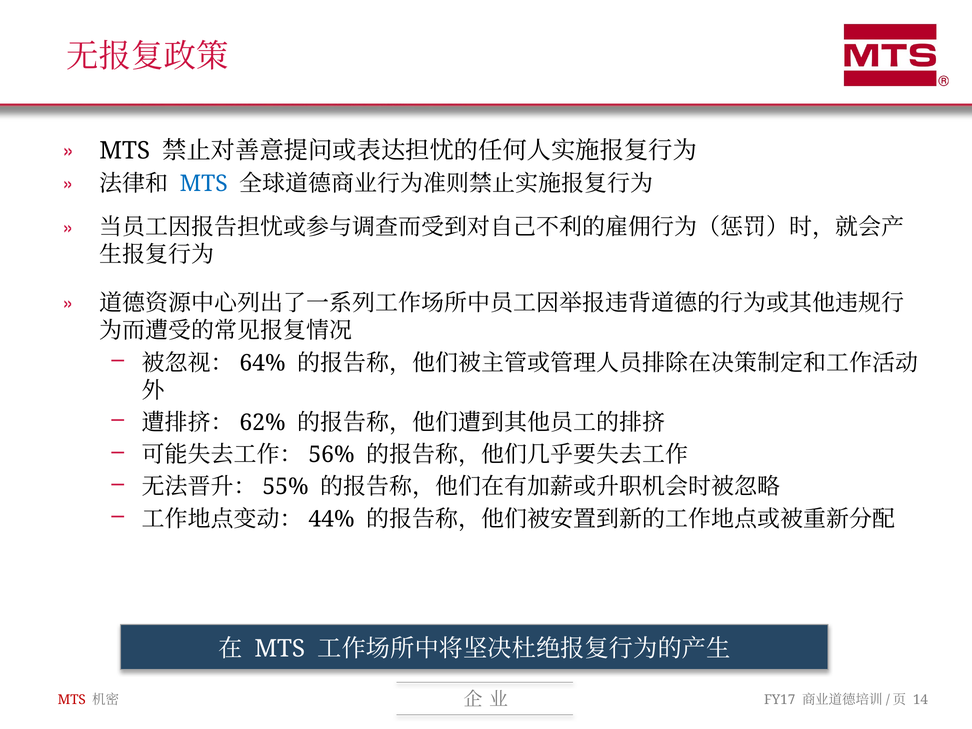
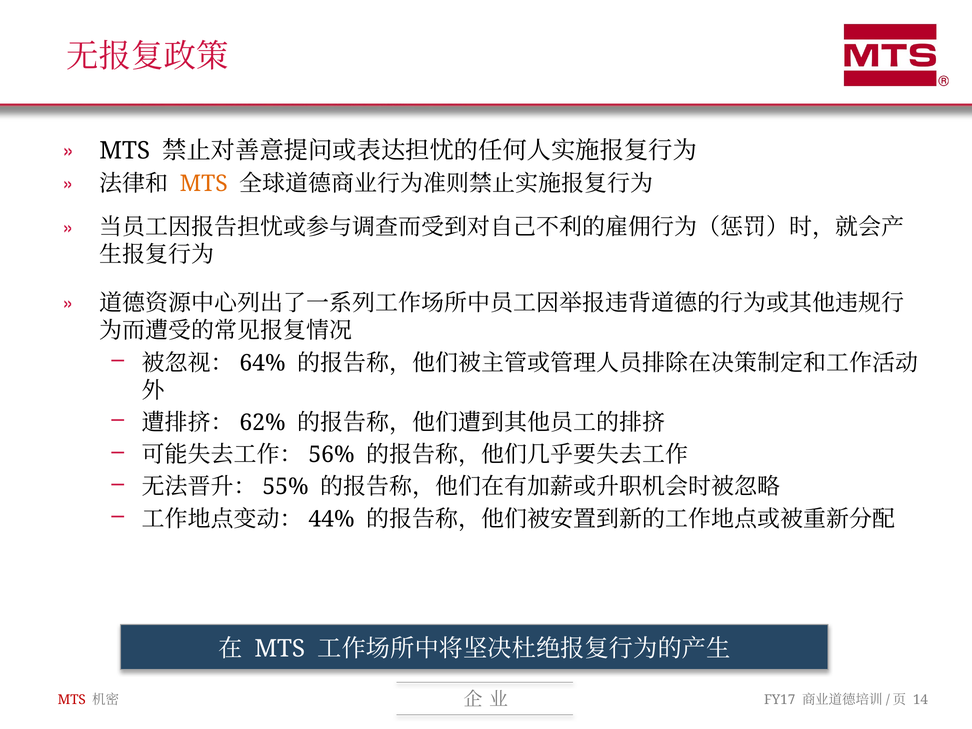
MTS at (204, 184) colour: blue -> orange
